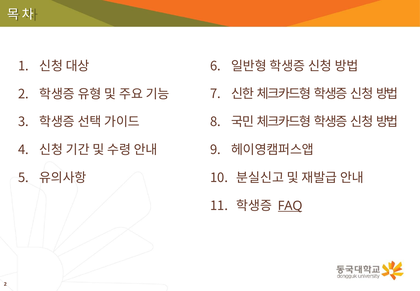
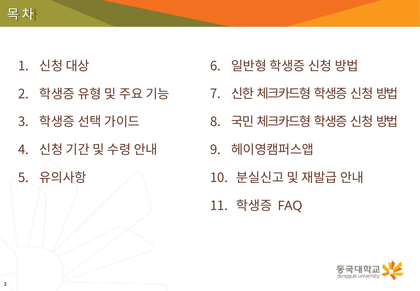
FAQ underline: present -> none
